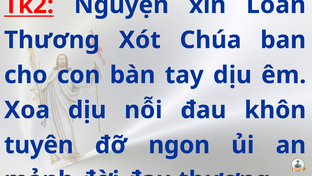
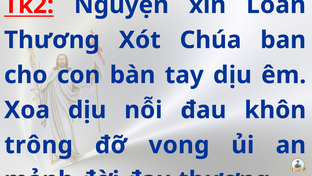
tuyên: tuyên -> trông
ngon: ngon -> vong
